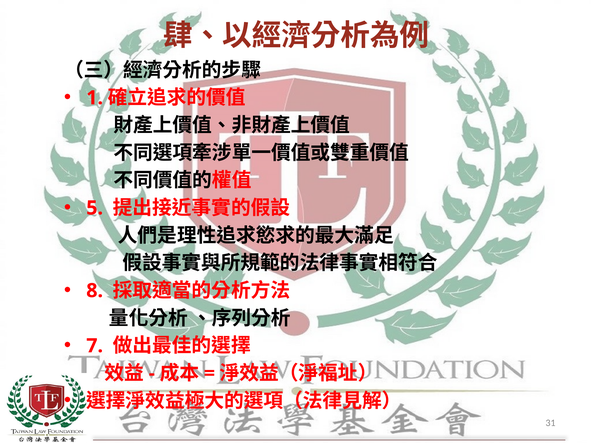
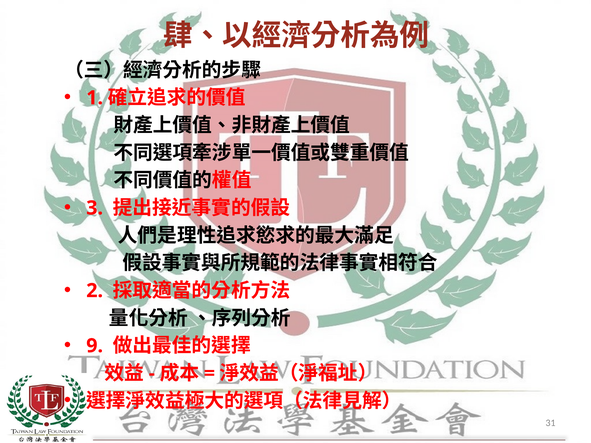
5: 5 -> 3
8: 8 -> 2
7: 7 -> 9
